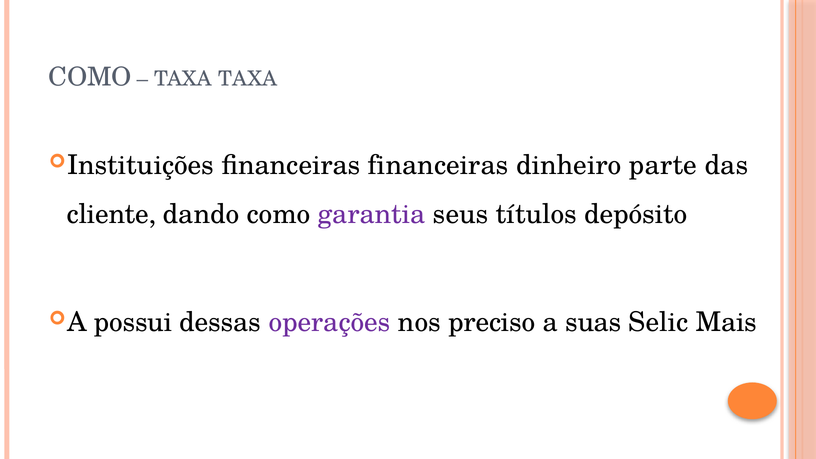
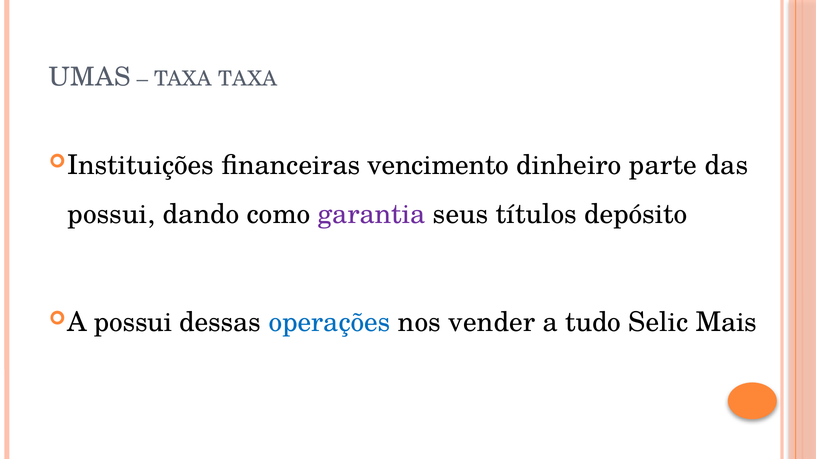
COMO at (90, 77): COMO -> UMAS
financeiras financeiras: financeiras -> vencimento
cliente at (111, 214): cliente -> possui
operações colour: purple -> blue
preciso: preciso -> vender
suas: suas -> tudo
